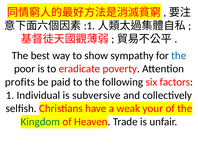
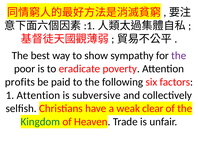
the at (179, 55) colour: blue -> purple
1 Individual: Individual -> Attention
your: your -> clear
